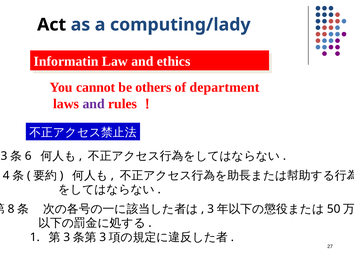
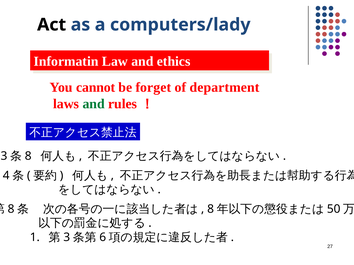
computing/lady: computing/lady -> computers/lady
others: others -> forget
and at (94, 104) colour: purple -> green
6 at (28, 156): 6 -> 8
3 at (211, 209): 3 -> 8
3 at (103, 238): 3 -> 6
